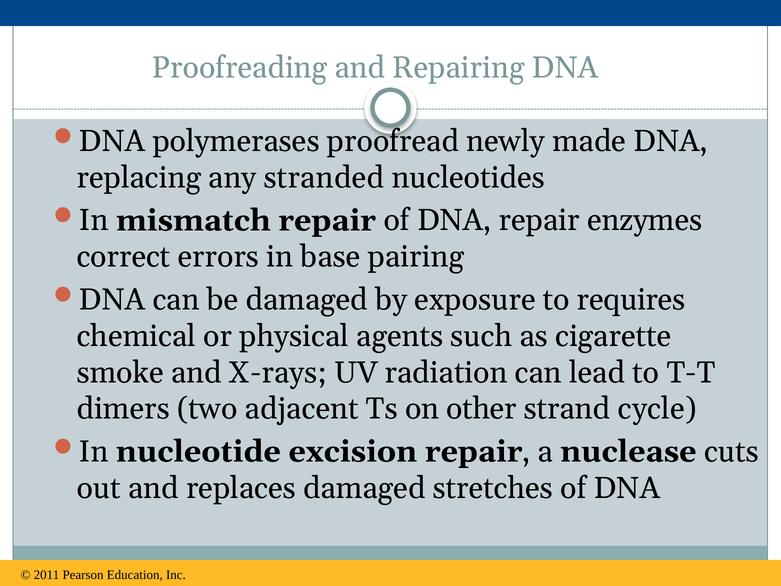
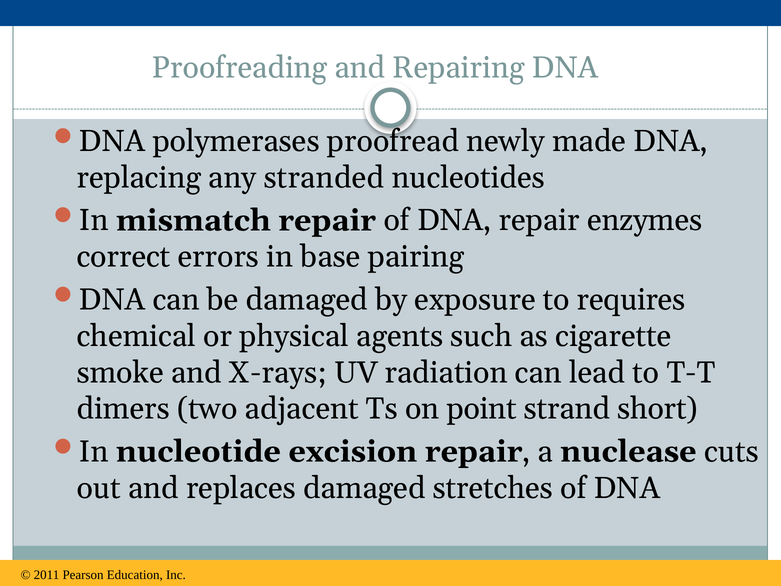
other: other -> point
cycle: cycle -> short
